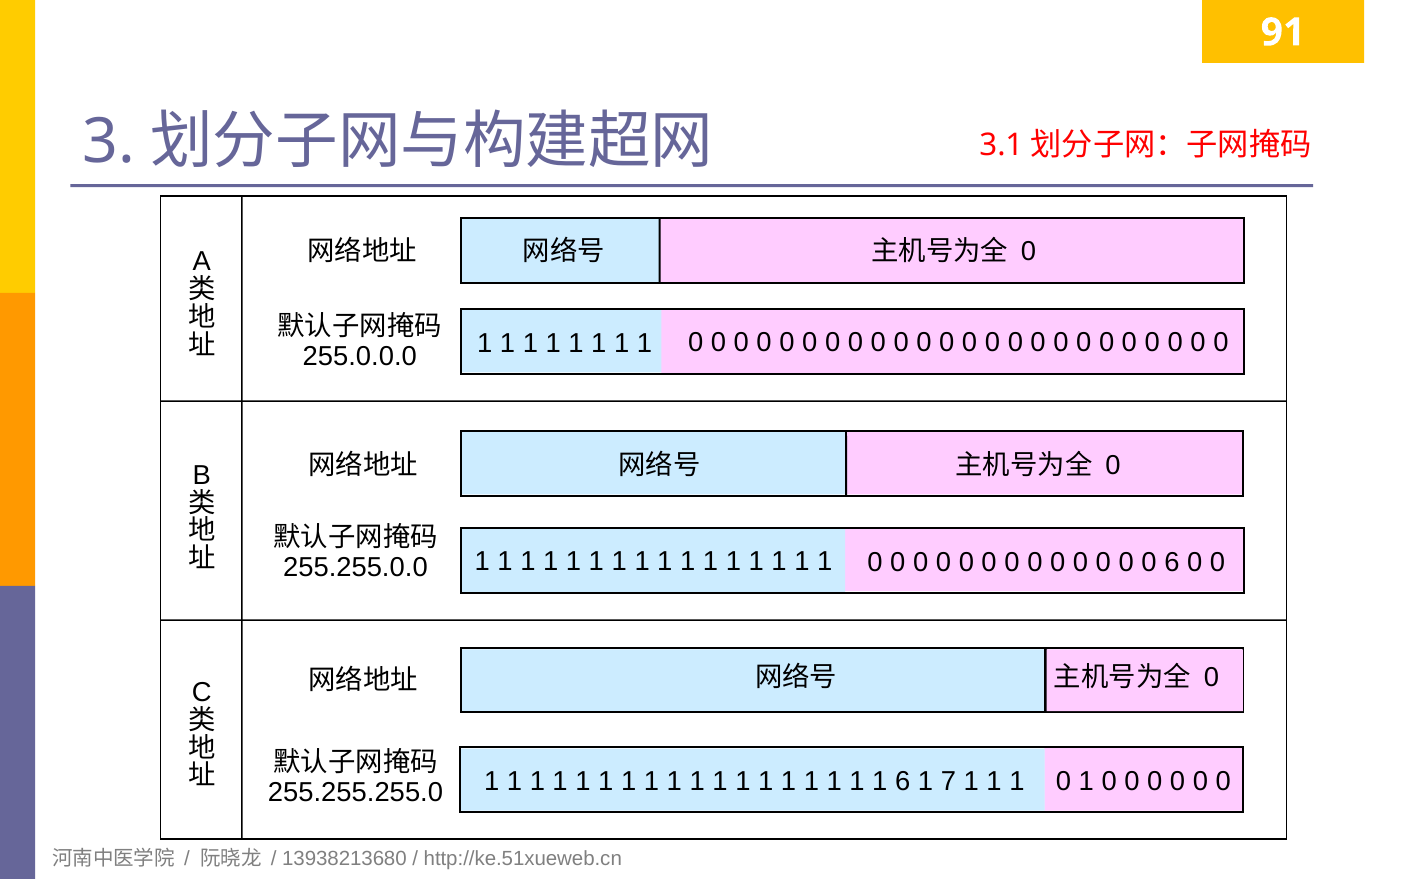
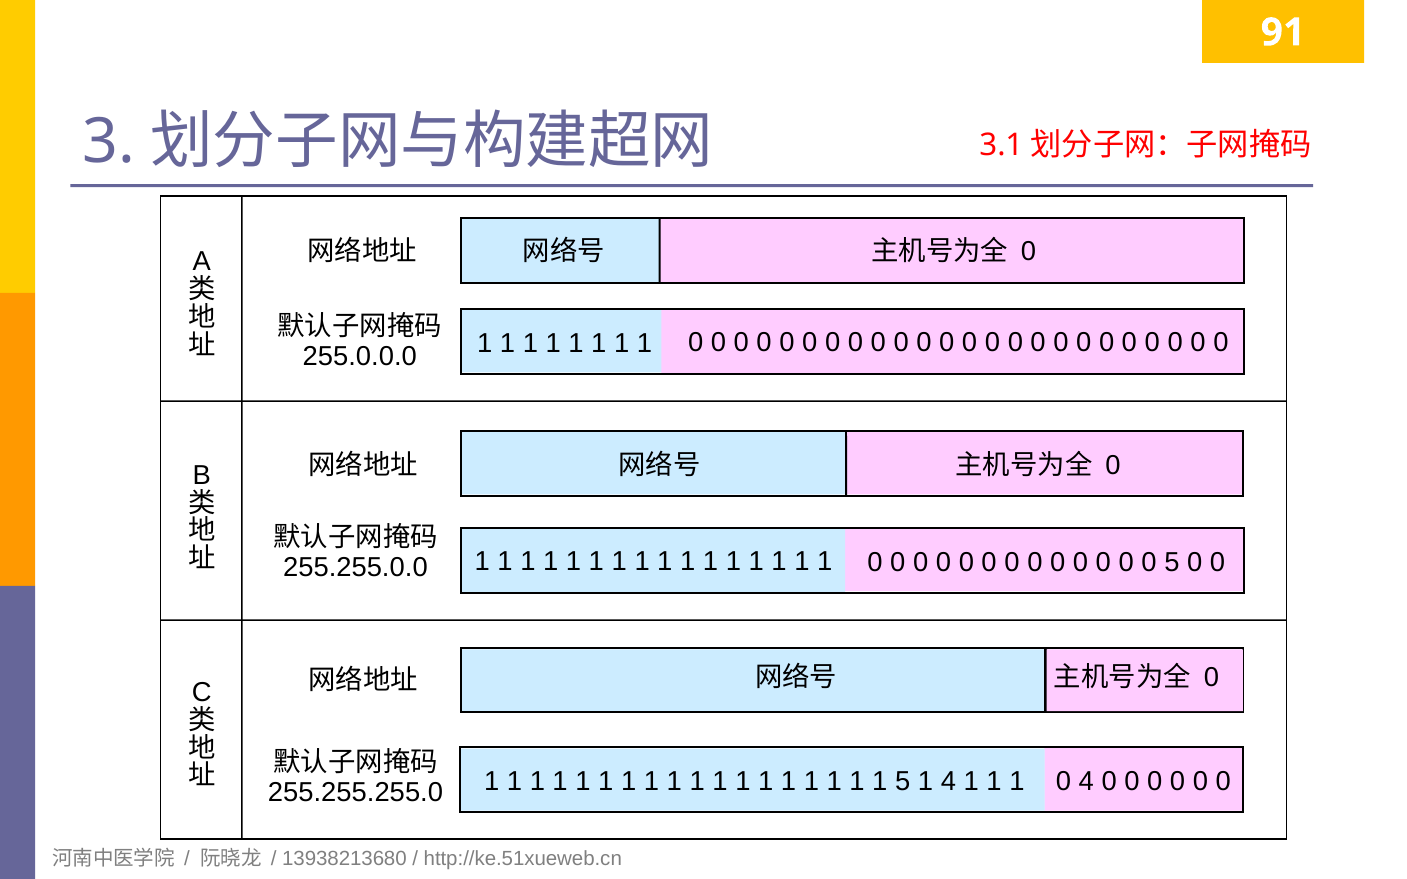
0 6: 6 -> 5
1 6: 6 -> 5
1 7: 7 -> 4
1 0 1: 1 -> 4
